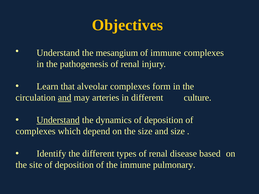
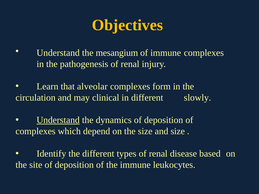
and at (65, 98) underline: present -> none
arteries: arteries -> clinical
culture: culture -> slowly
pulmonary: pulmonary -> leukocytes
